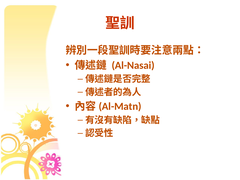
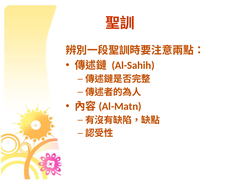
Al-Nasai: Al-Nasai -> Al-Sahih
